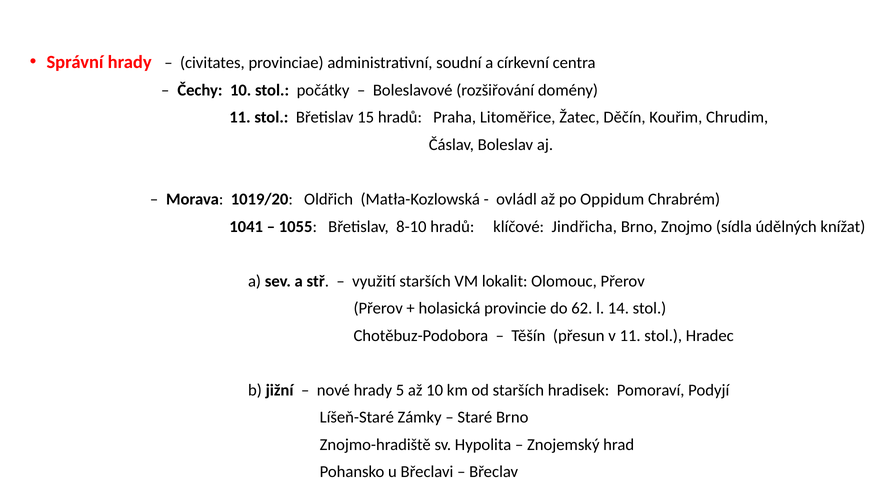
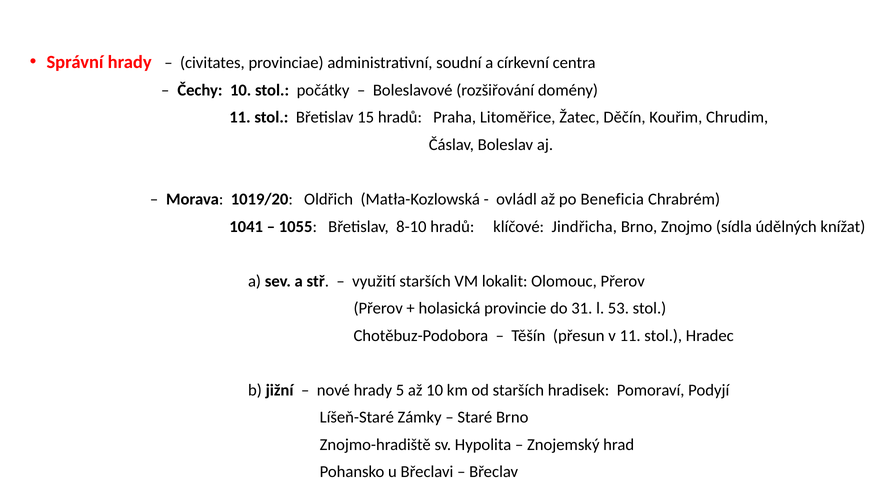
Oppidum: Oppidum -> Beneficia
62: 62 -> 31
14: 14 -> 53
